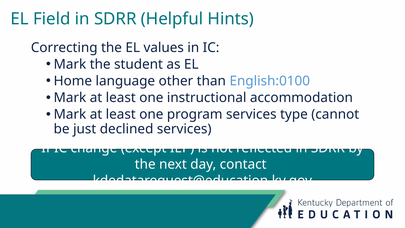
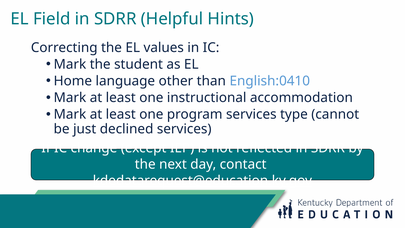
English:0100: English:0100 -> English:0410
